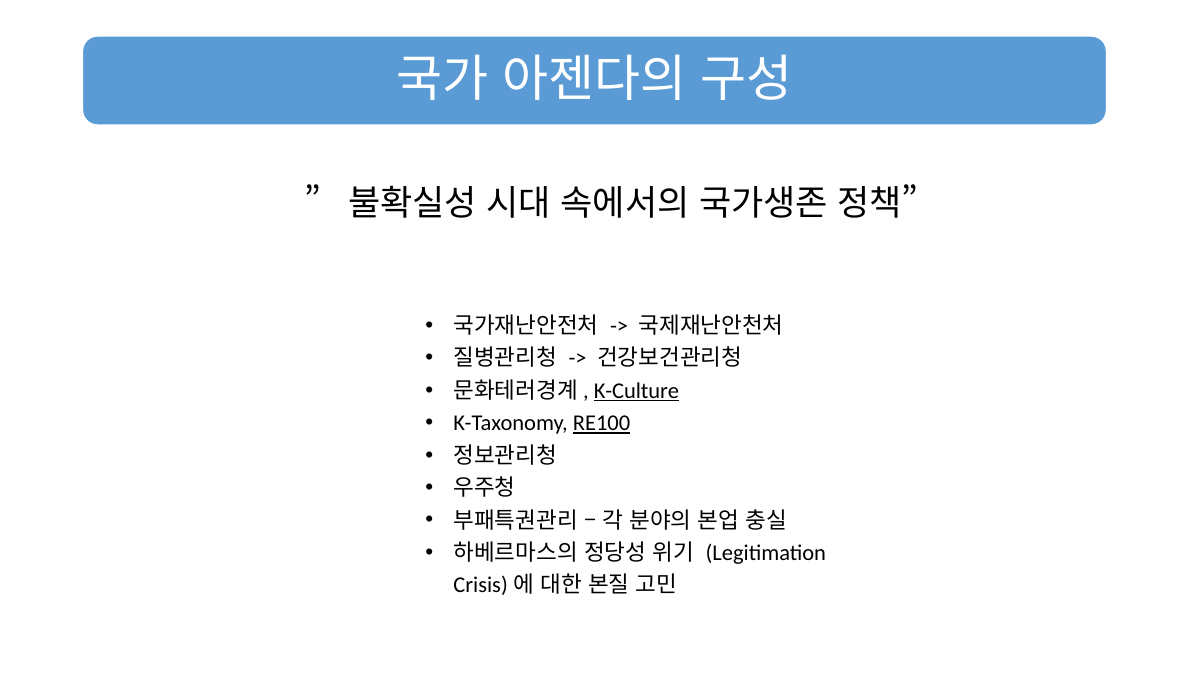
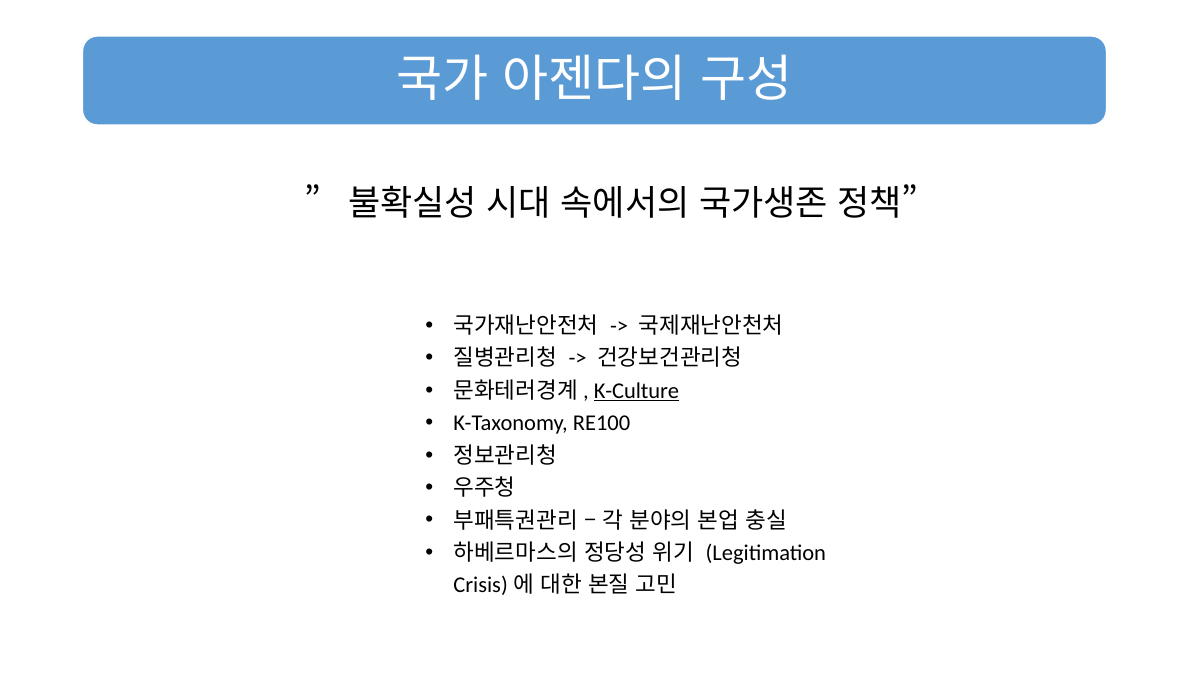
RE100 underline: present -> none
